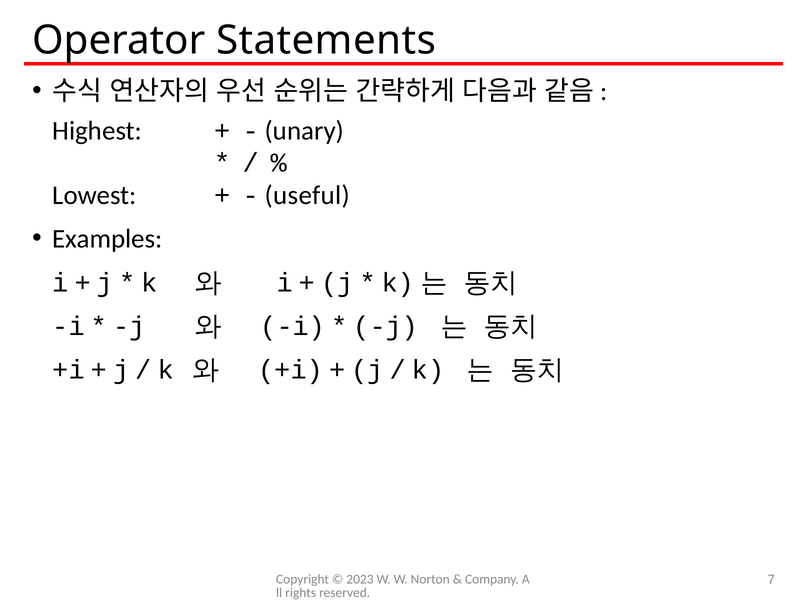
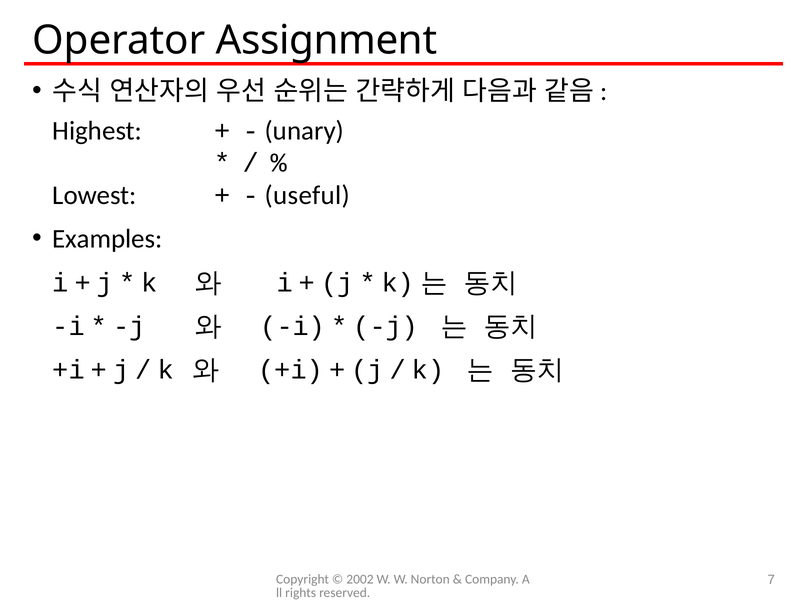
Statements: Statements -> Assignment
2023: 2023 -> 2002
